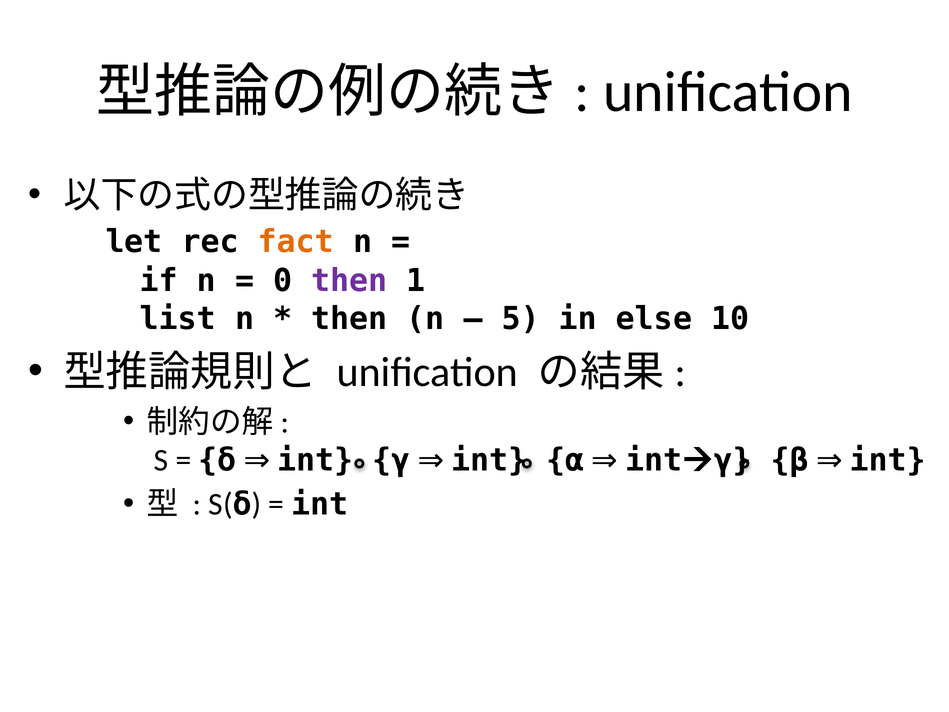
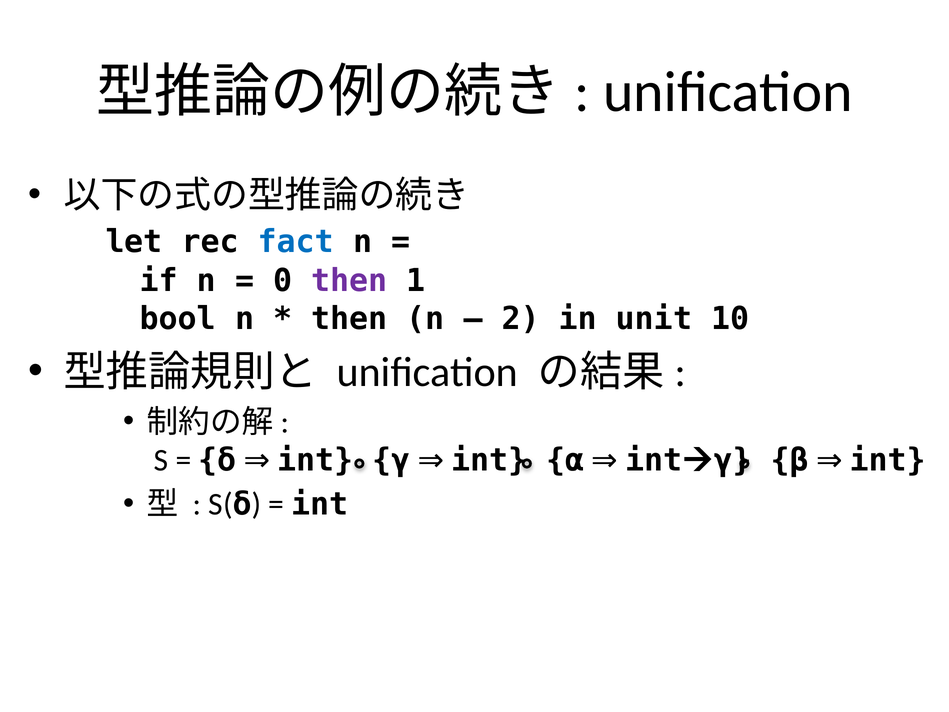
fact colour: orange -> blue
list: list -> bool
5: 5 -> 2
else: else -> unit
